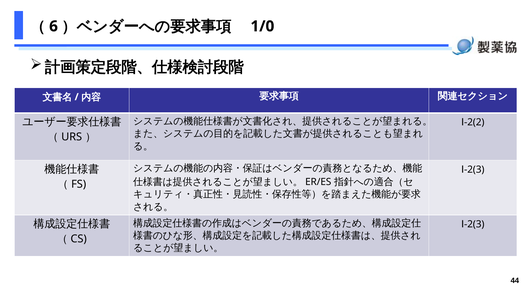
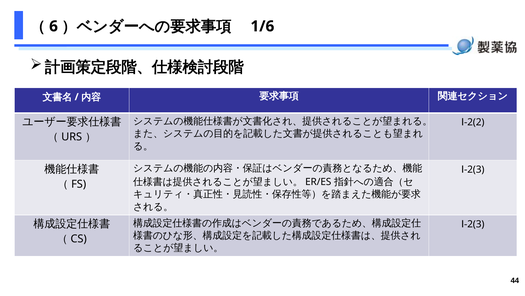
1/0: 1/0 -> 1/6
